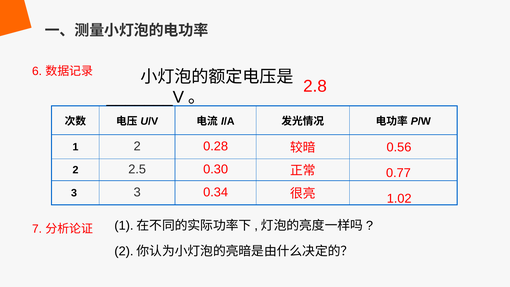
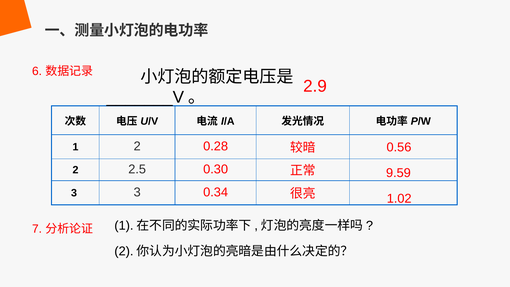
2.8: 2.8 -> 2.9
0.77: 0.77 -> 9.59
